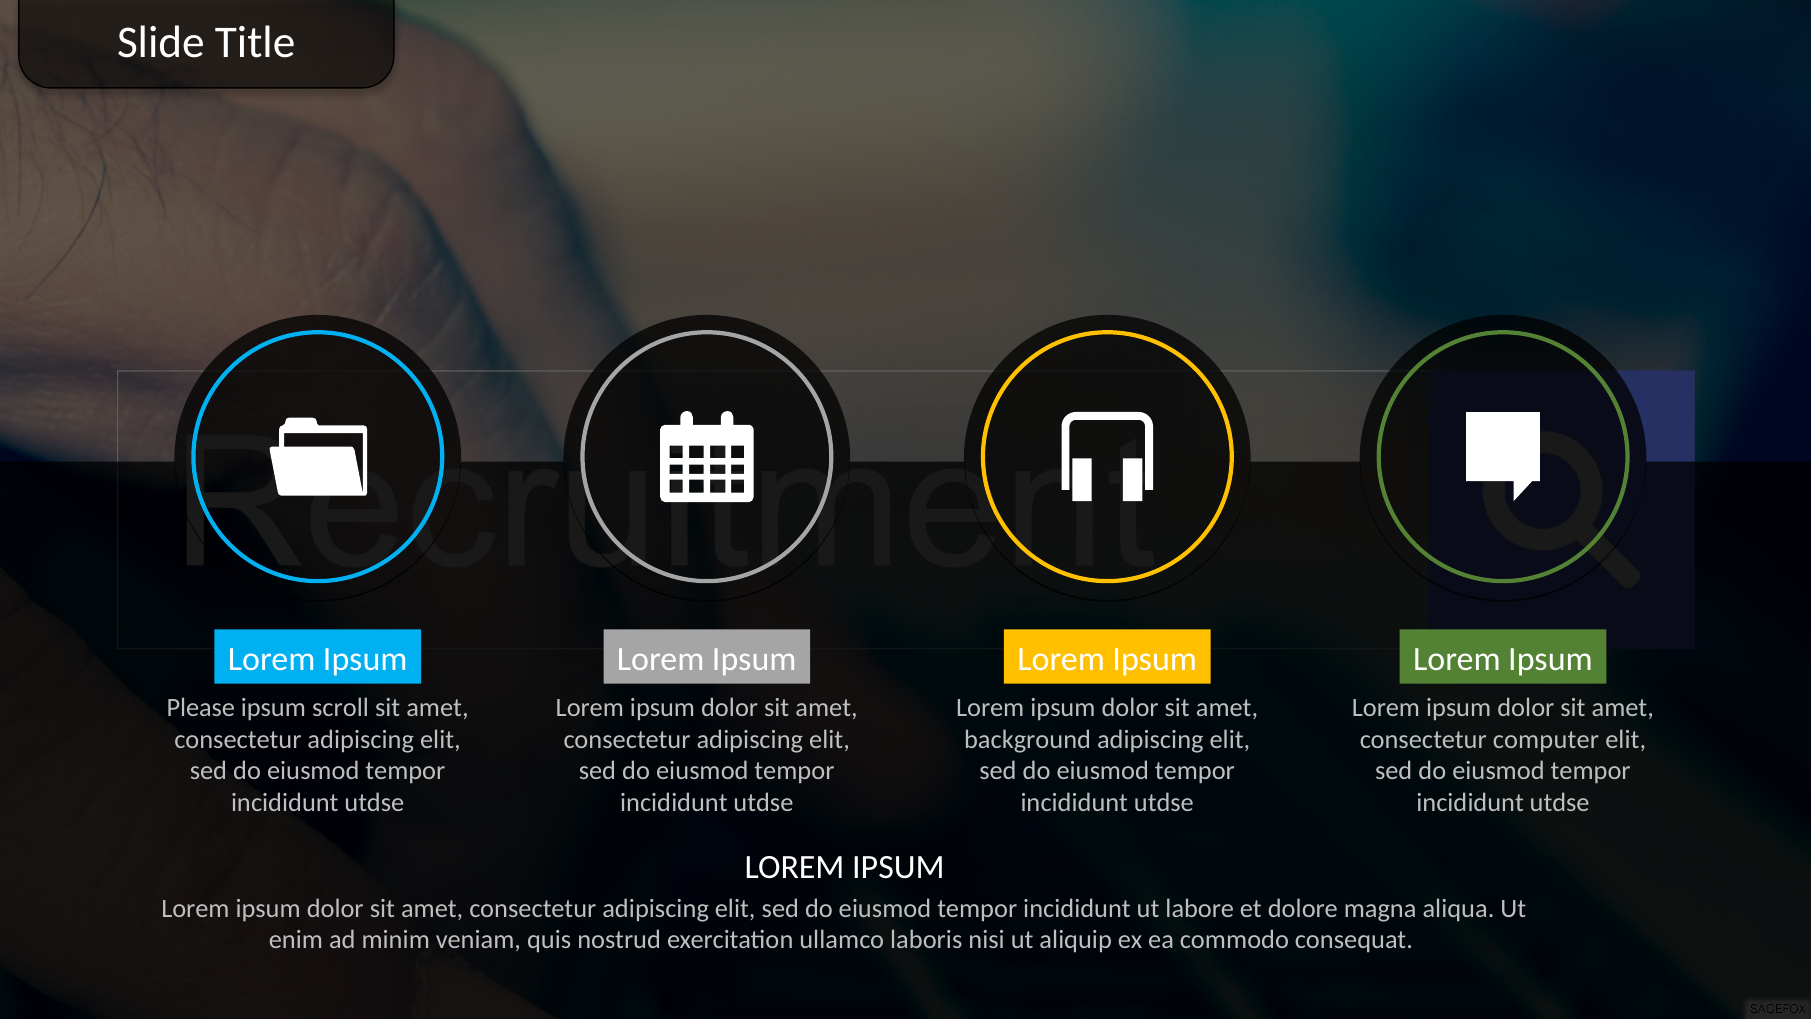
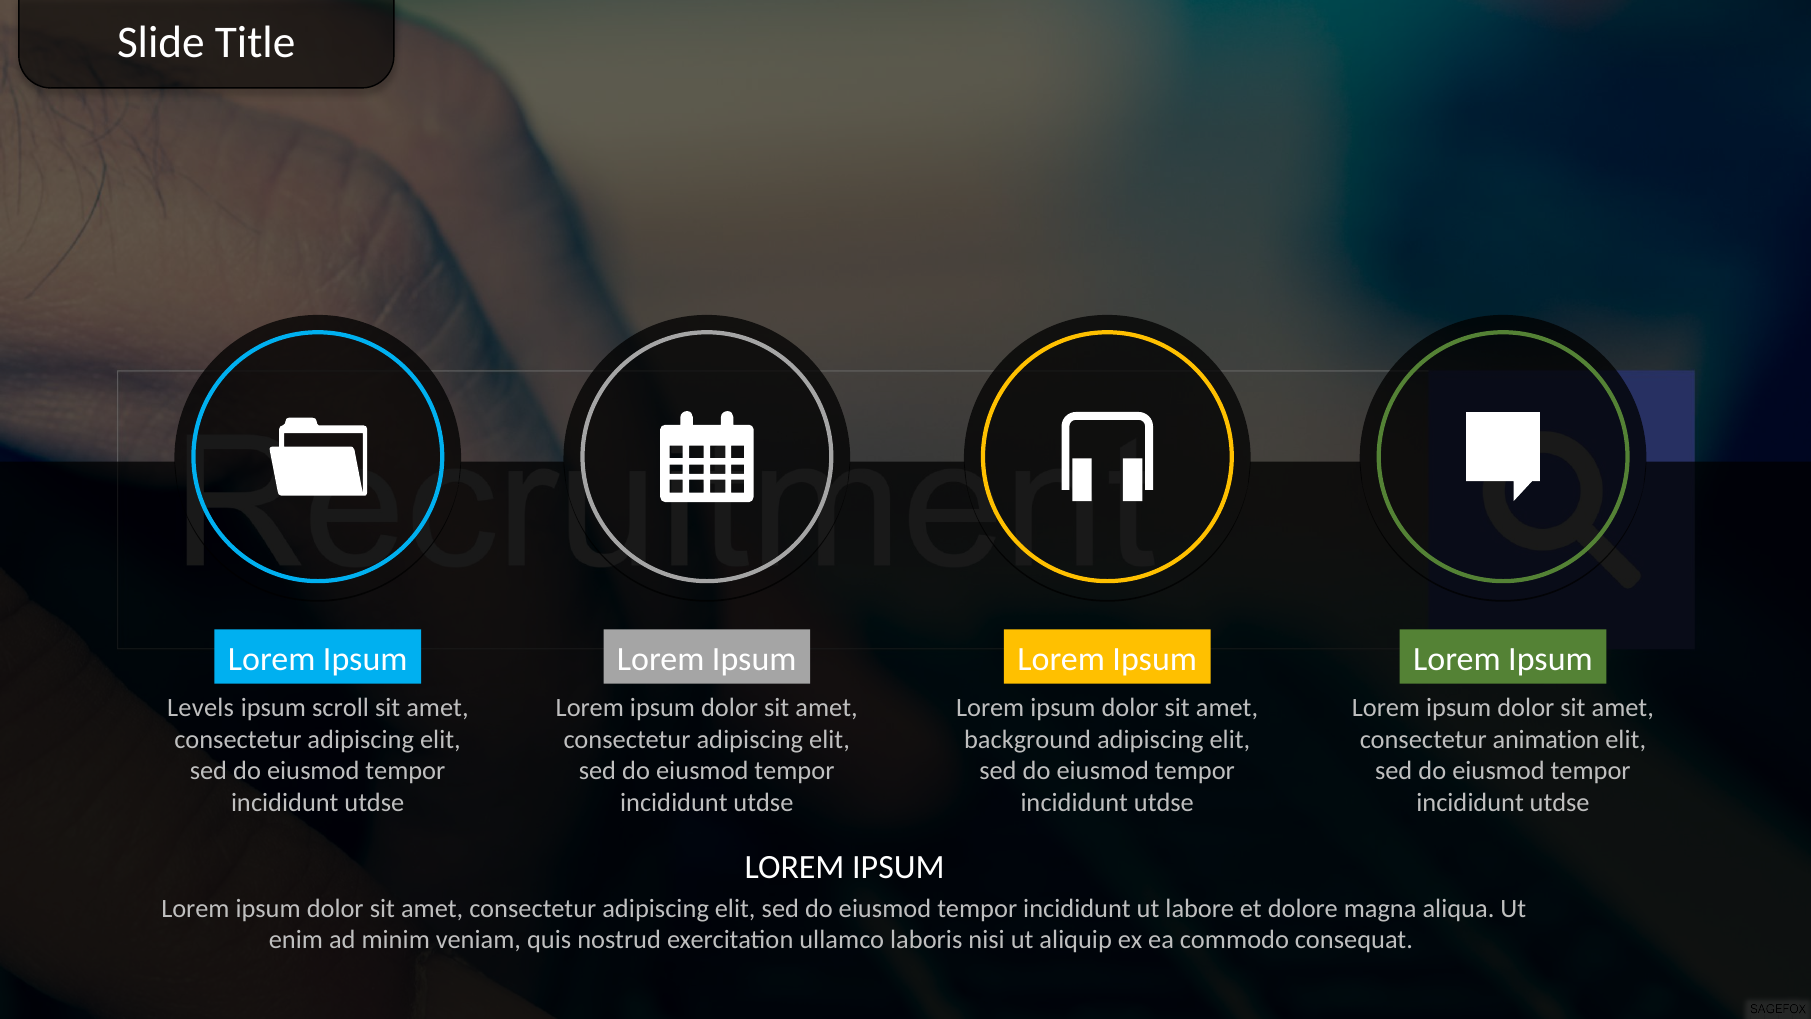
Please: Please -> Levels
computer: computer -> animation
